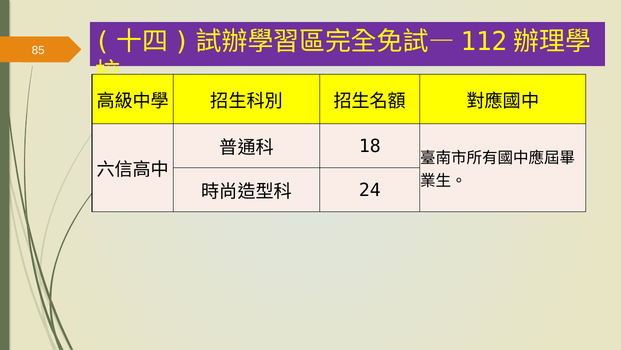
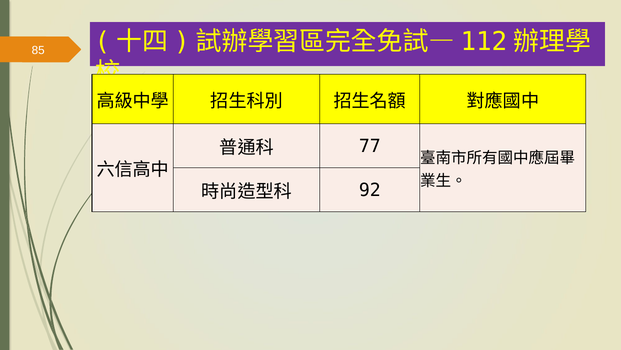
18: 18 -> 77
24: 24 -> 92
